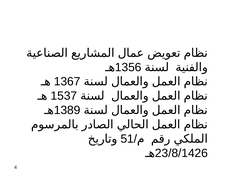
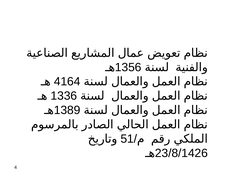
1367: 1367 -> 4164
1537: 1537 -> 1336
